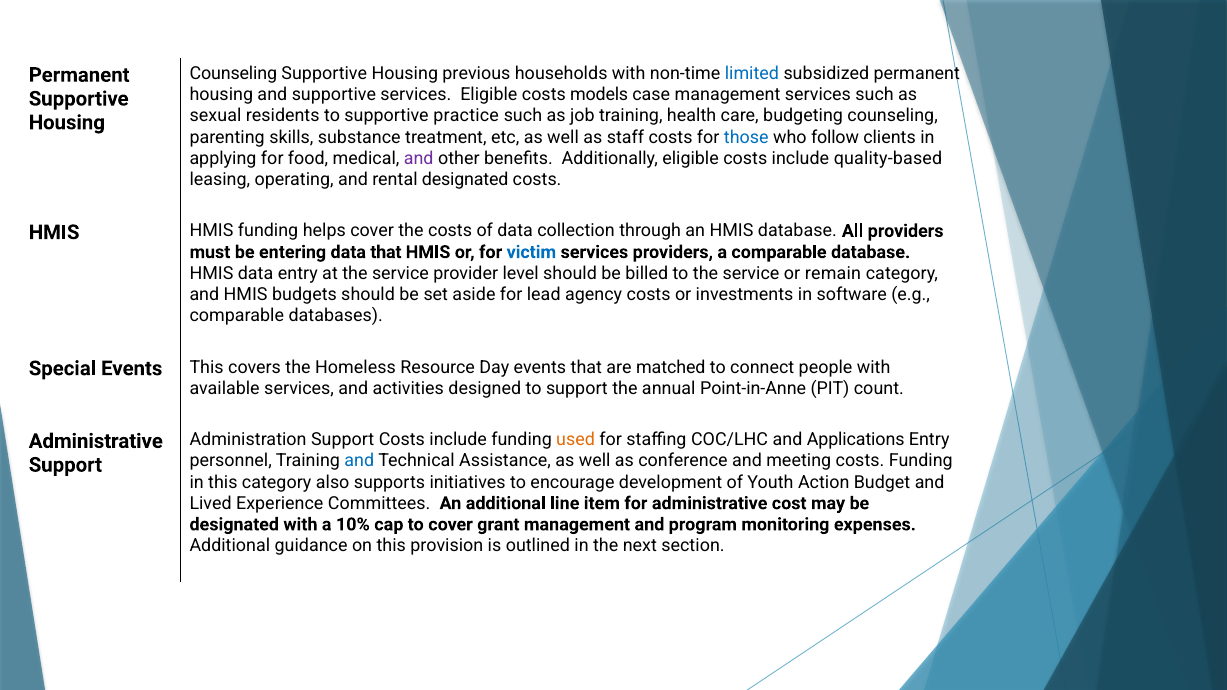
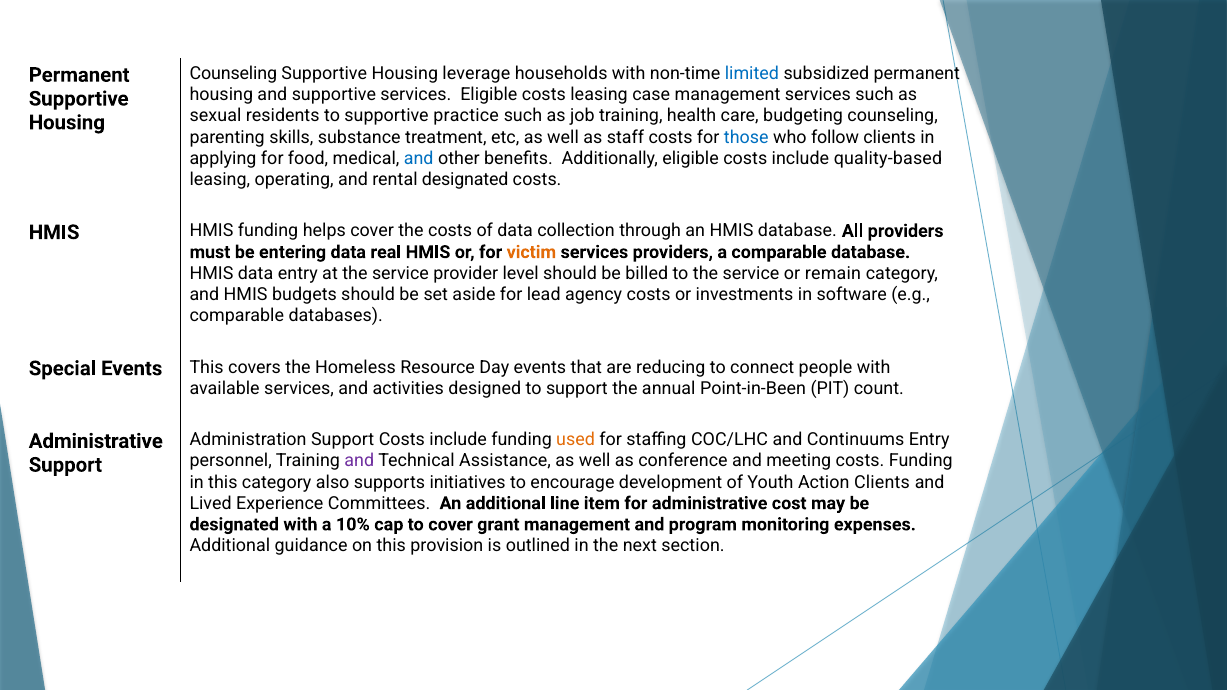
previous: previous -> leverage
costs models: models -> leasing
and at (419, 158) colour: purple -> blue
data that: that -> real
victim colour: blue -> orange
matched: matched -> reducing
Point-in-Anne: Point-in-Anne -> Point-in-Been
Applications: Applications -> Continuums
and at (359, 461) colour: blue -> purple
Action Budget: Budget -> Clients
